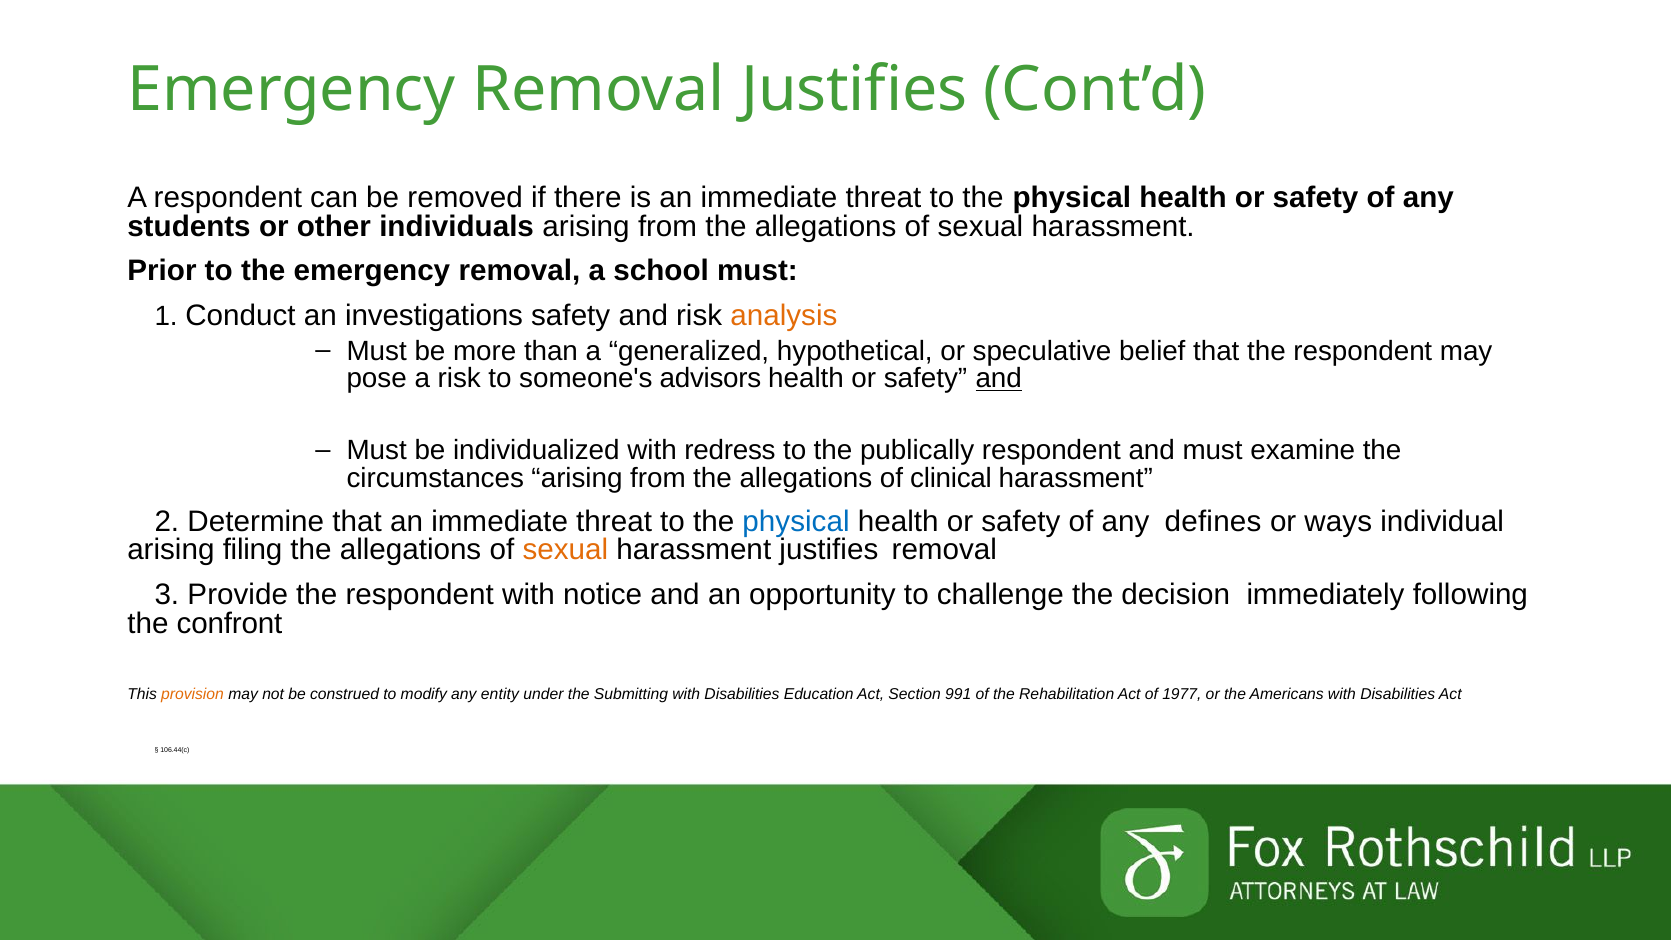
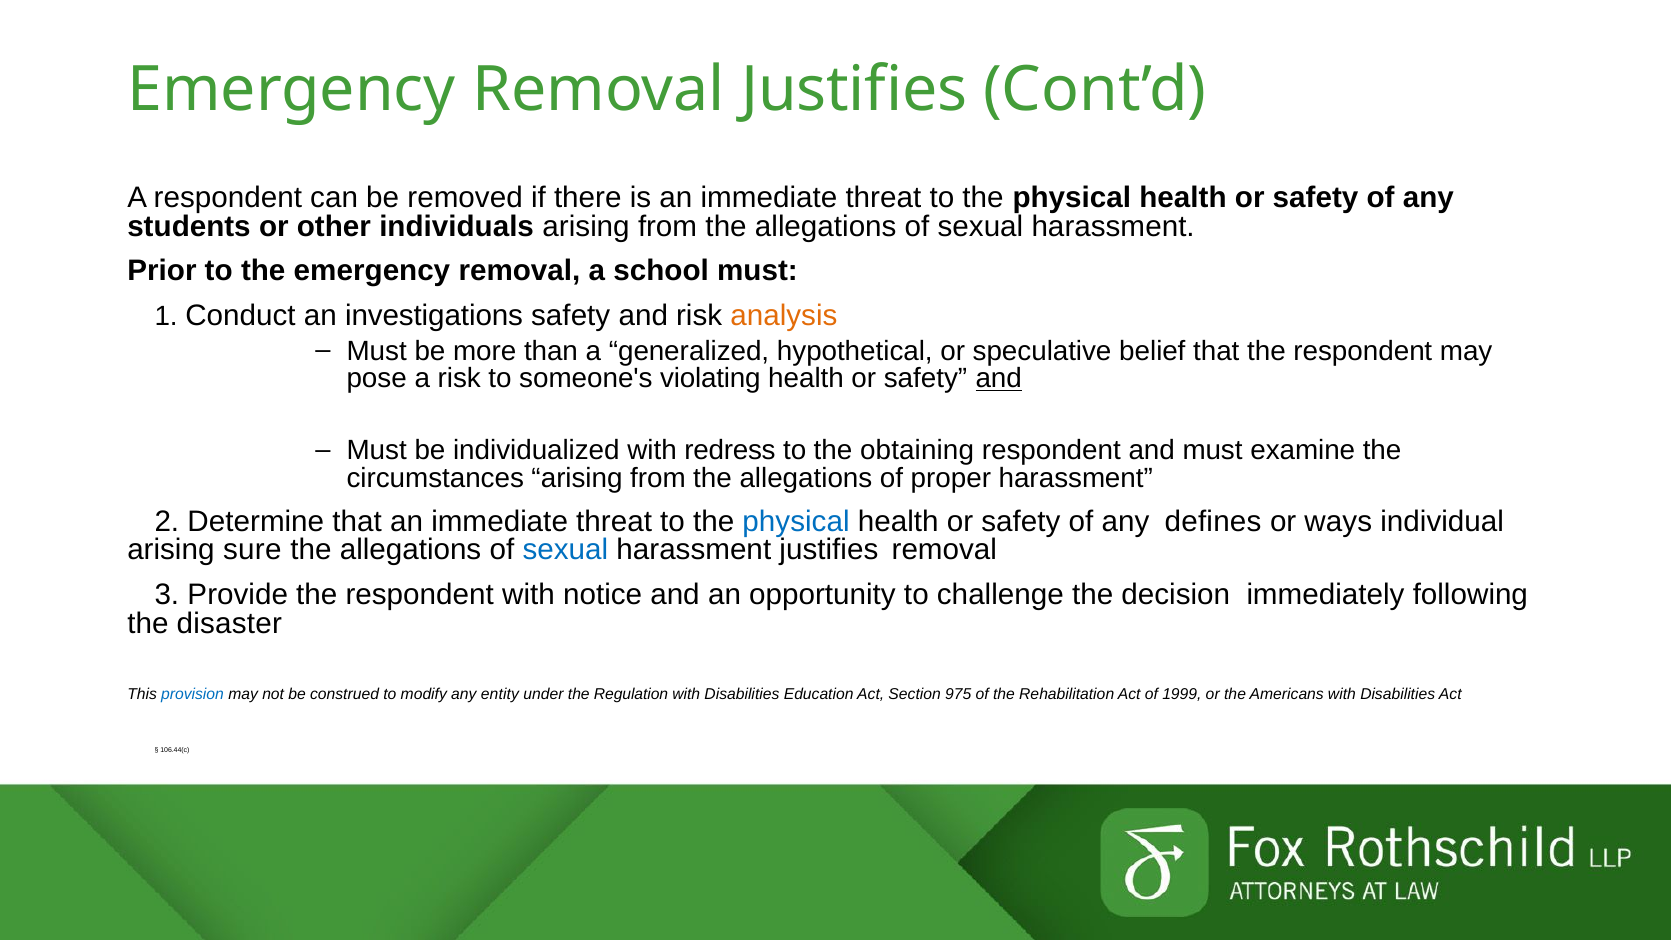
advisors: advisors -> violating
publically: publically -> obtaining
clinical: clinical -> proper
filing: filing -> sure
sexual at (565, 550) colour: orange -> blue
confront: confront -> disaster
provision colour: orange -> blue
Submitting: Submitting -> Regulation
991: 991 -> 975
1977: 1977 -> 1999
